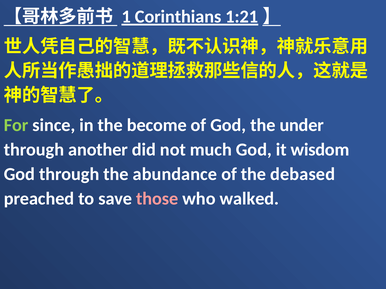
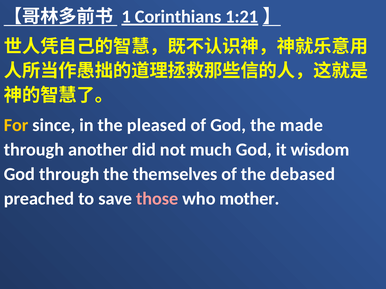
For colour: light green -> yellow
become: become -> pleased
under: under -> made
abundance: abundance -> themselves
walked: walked -> mother
